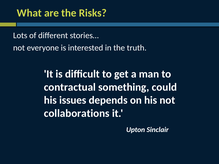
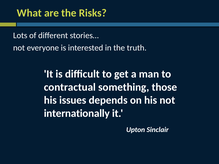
could: could -> those
collaborations: collaborations -> internationally
